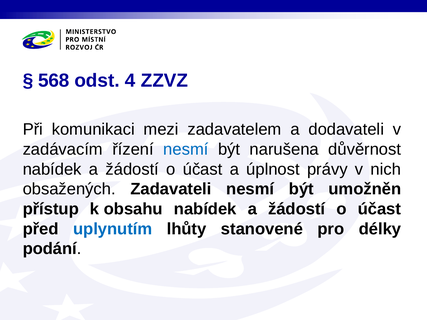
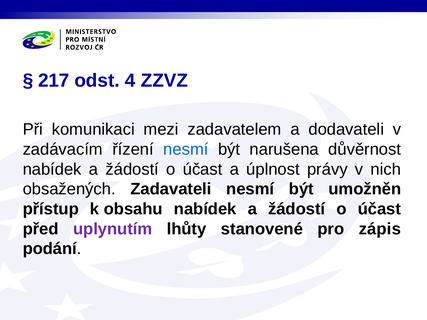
568: 568 -> 217
uplynutím colour: blue -> purple
délky: délky -> zápis
